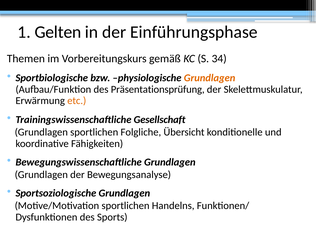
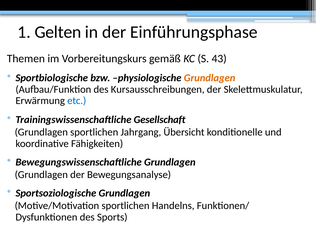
34: 34 -> 43
Präsentationsprüfung: Präsentationsprüfung -> Kursausschreibungen
etc colour: orange -> blue
Folgliche: Folgliche -> Jahrgang
